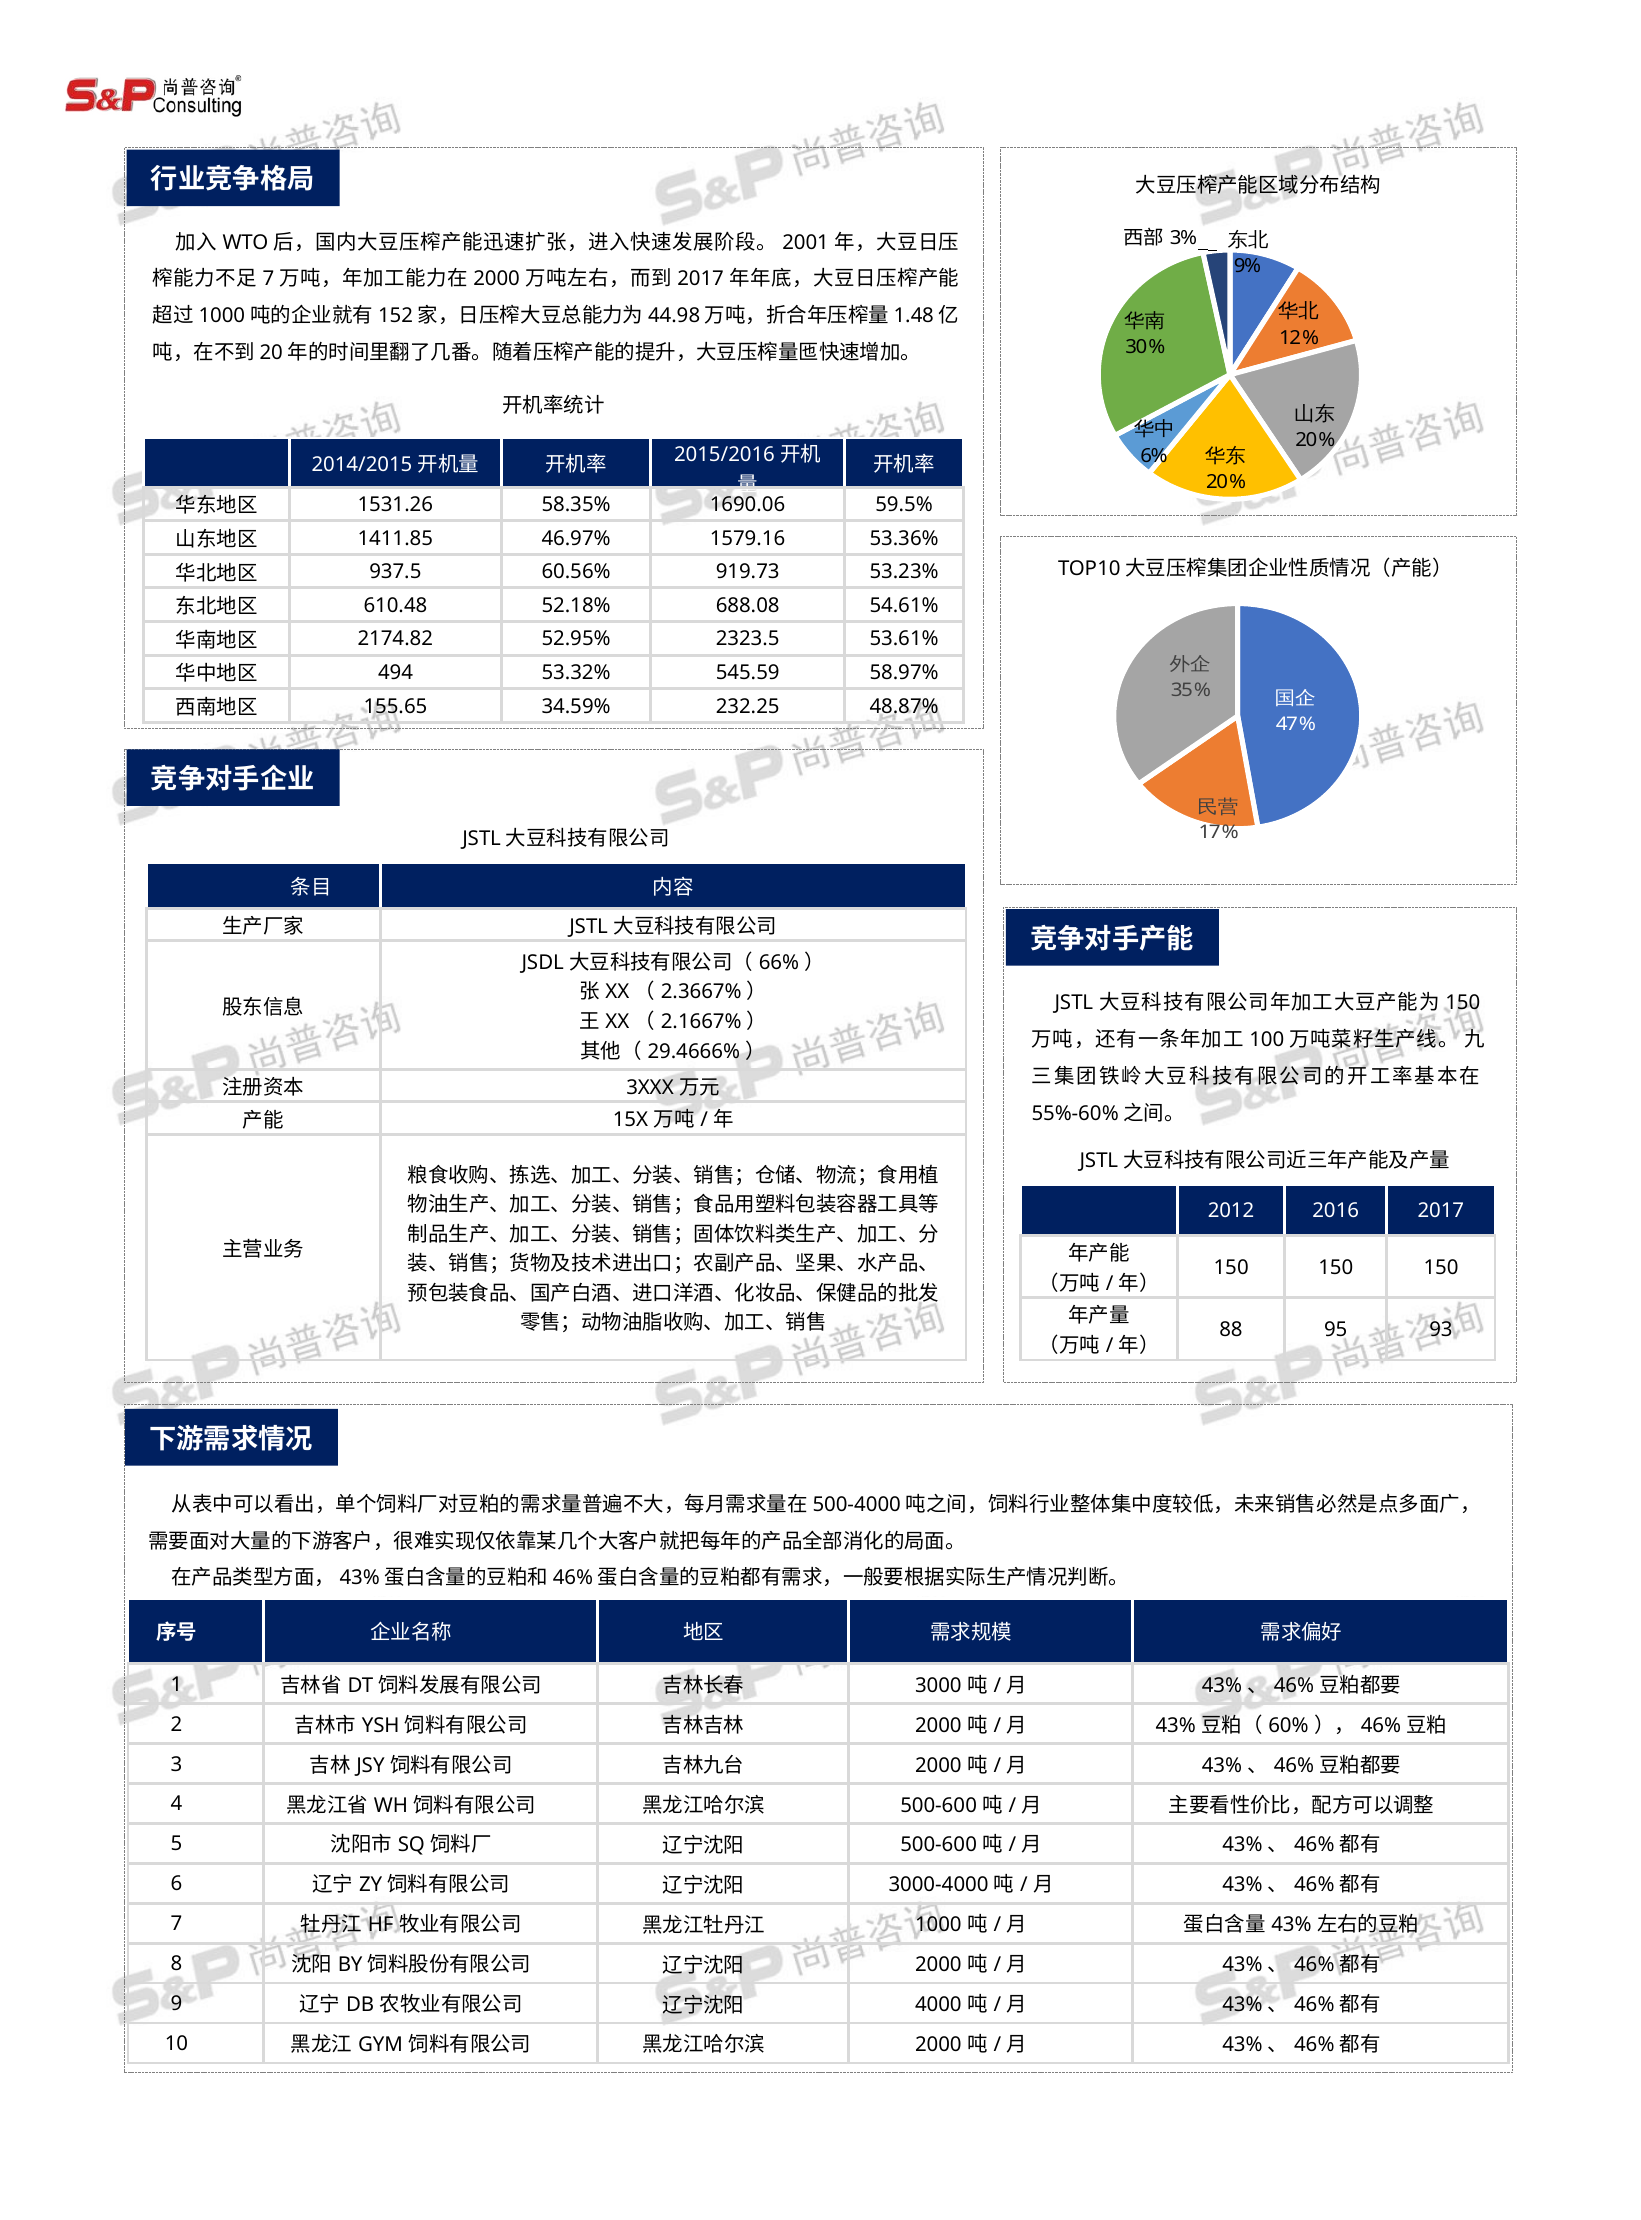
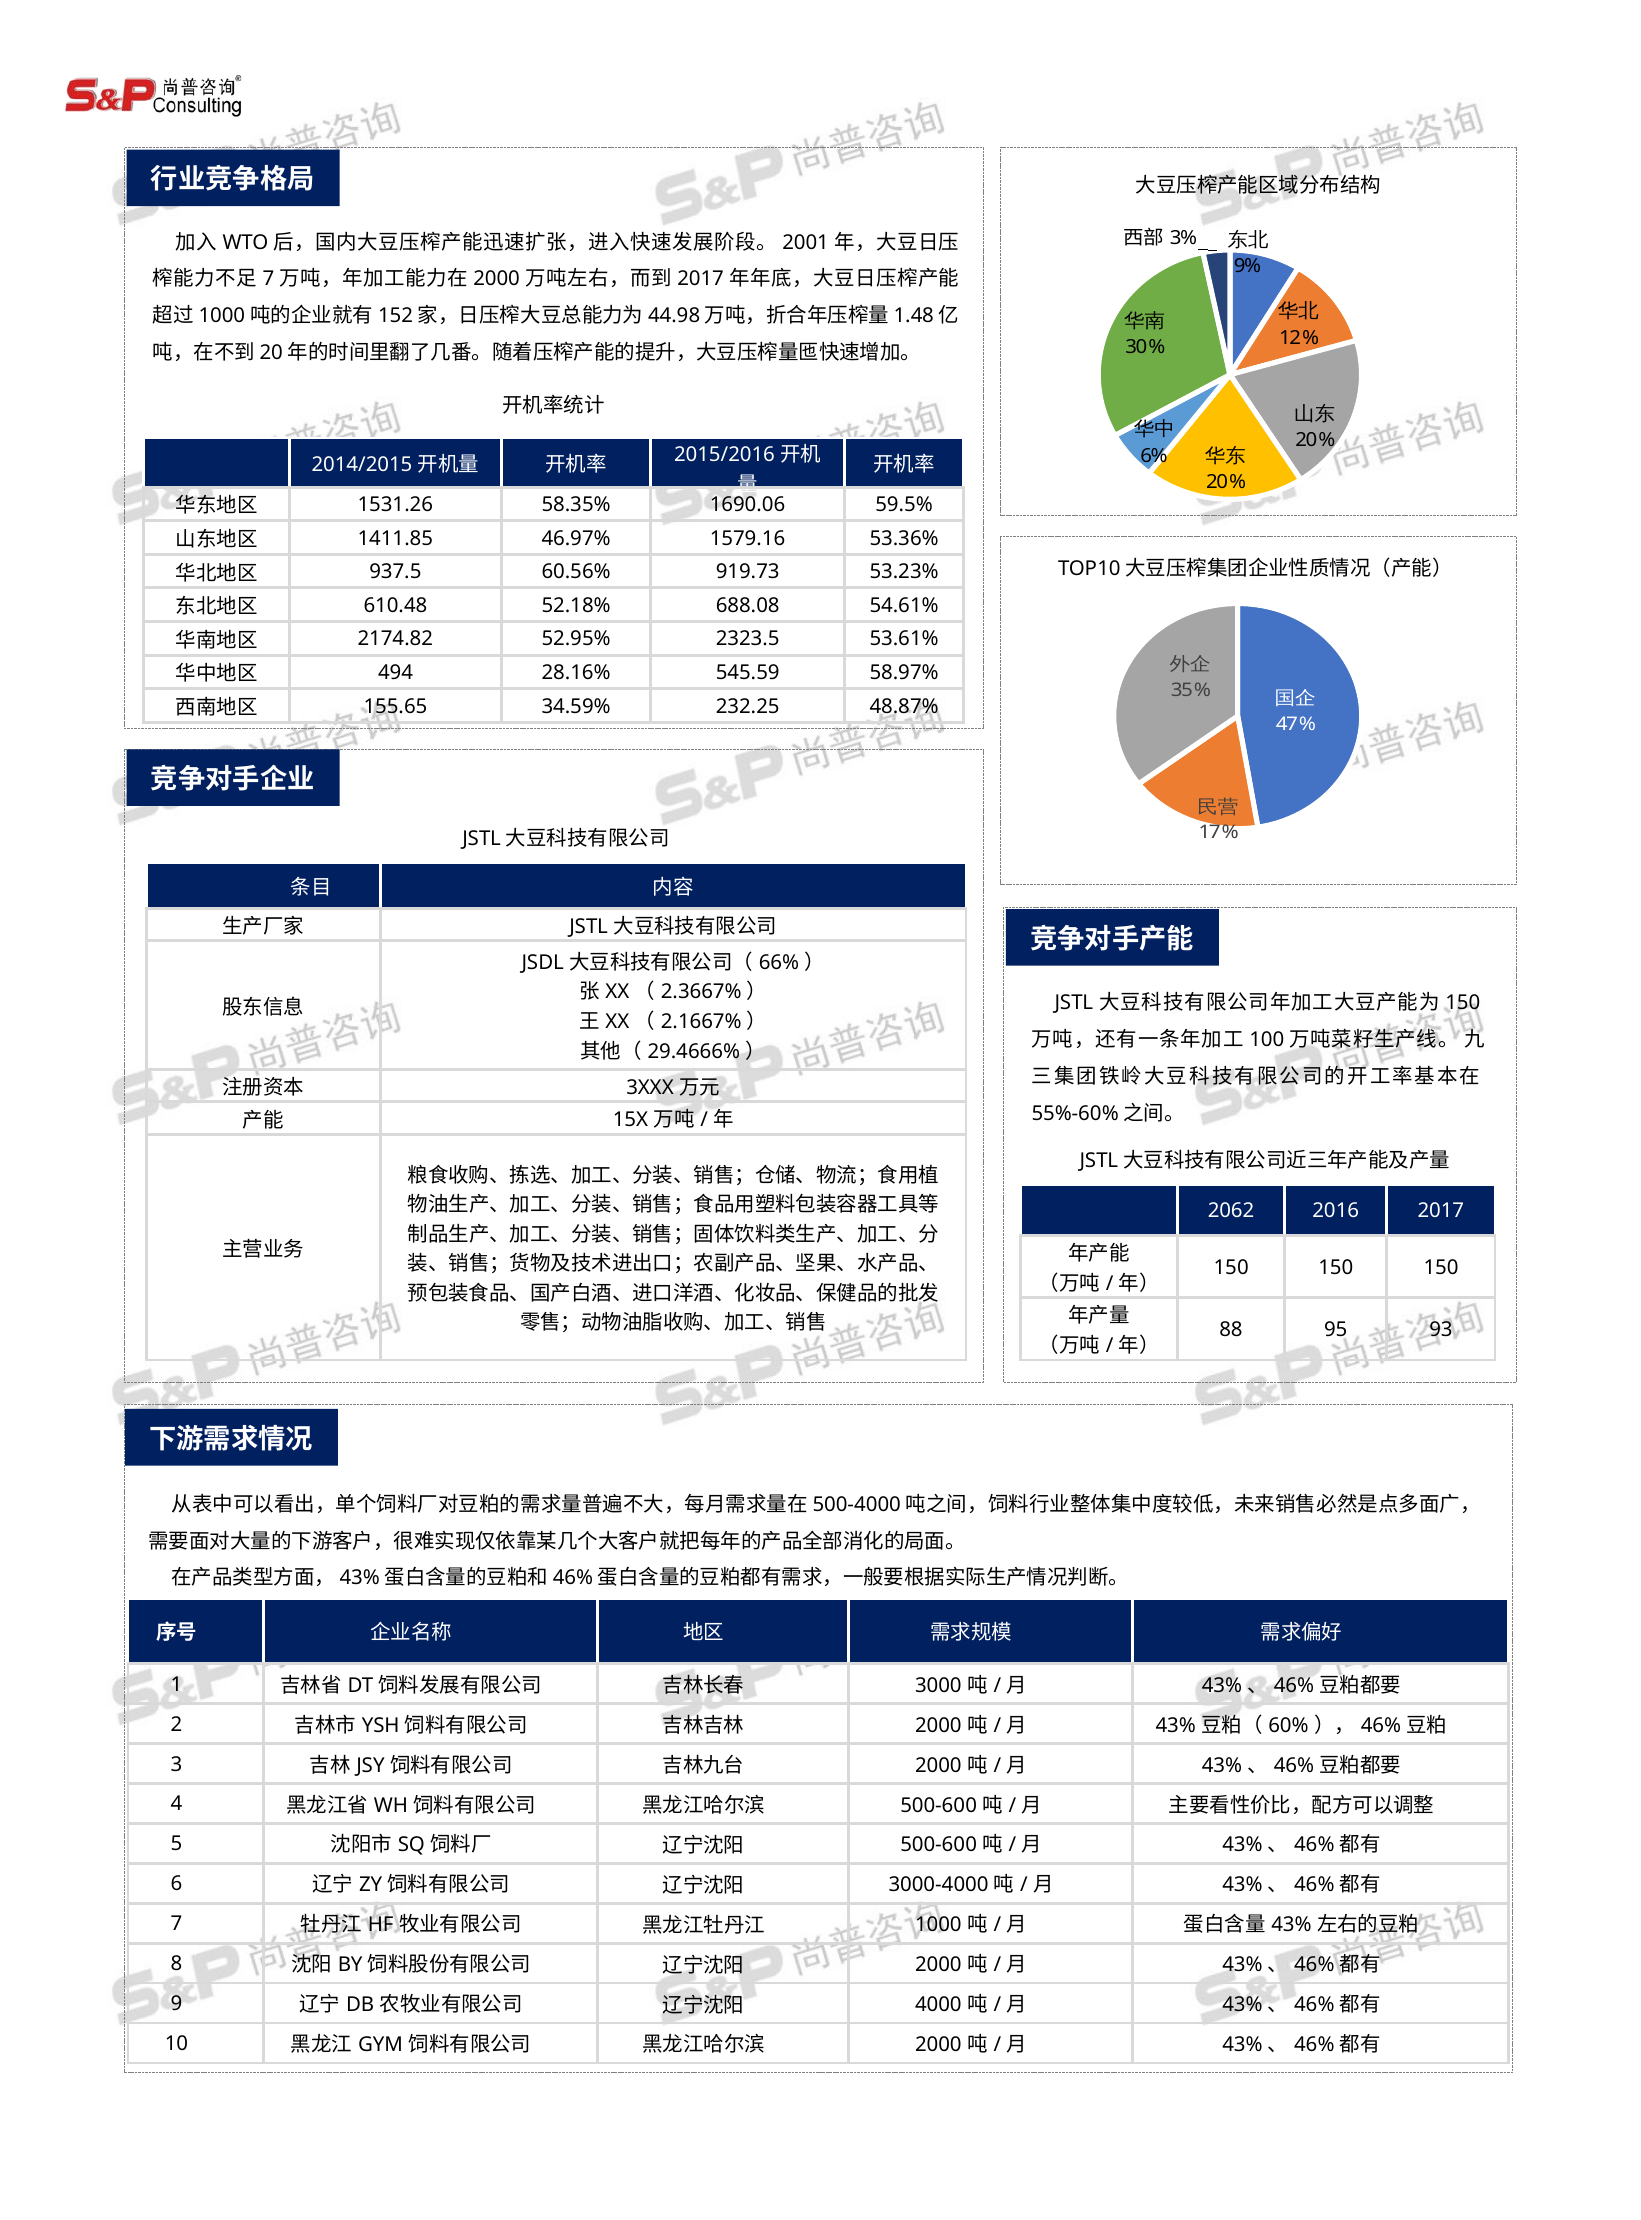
53.32%: 53.32% -> 28.16%
2012: 2012 -> 2062
